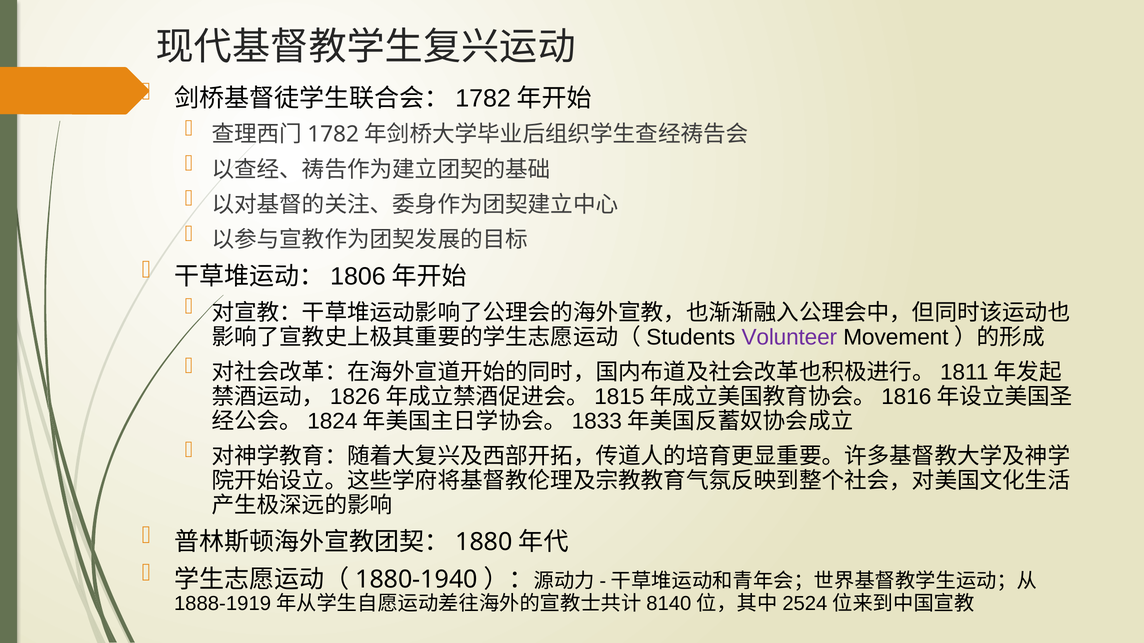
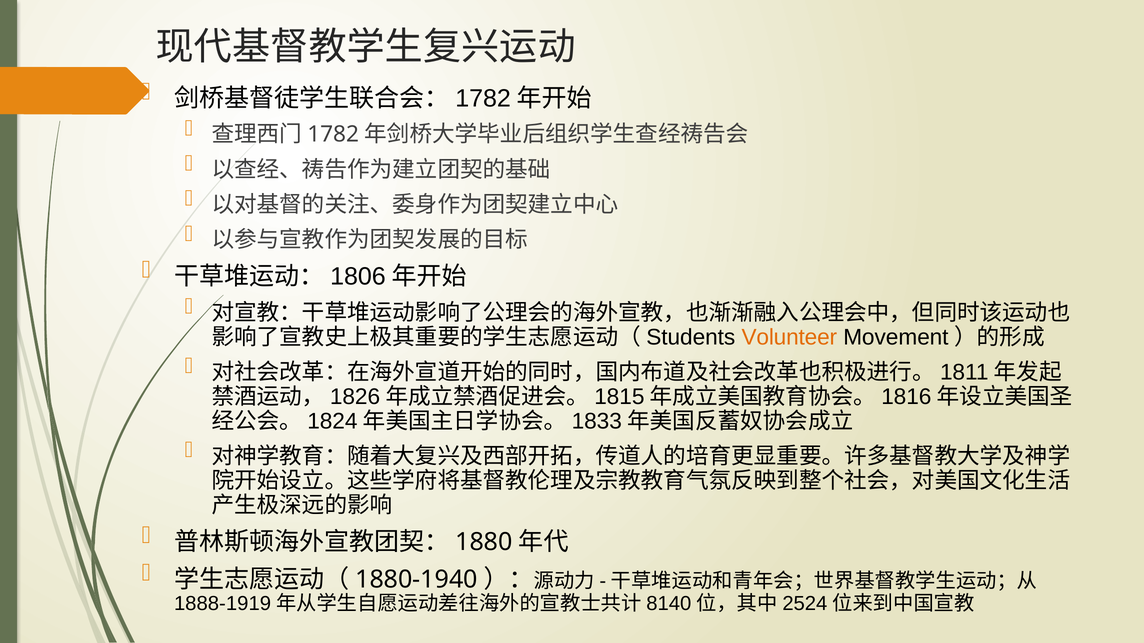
Volunteer colour: purple -> orange
